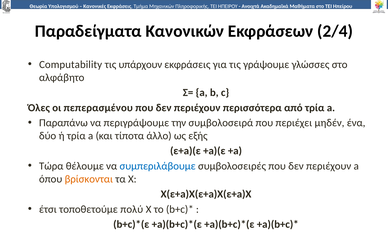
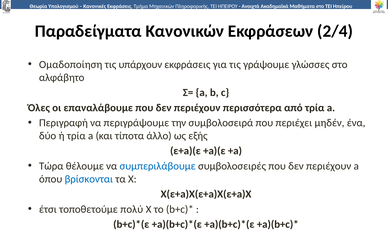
Computability: Computability -> Ομαδοποίηση
πεπερασμένου: πεπερασμένου -> επαναλάβουμε
Παραπάνω: Παραπάνω -> Περιγραφή
βρίσκονται colour: orange -> blue
